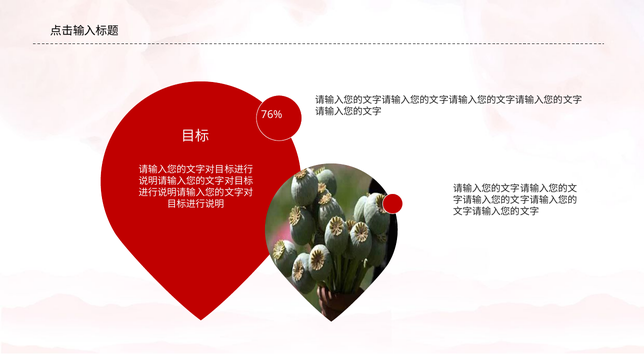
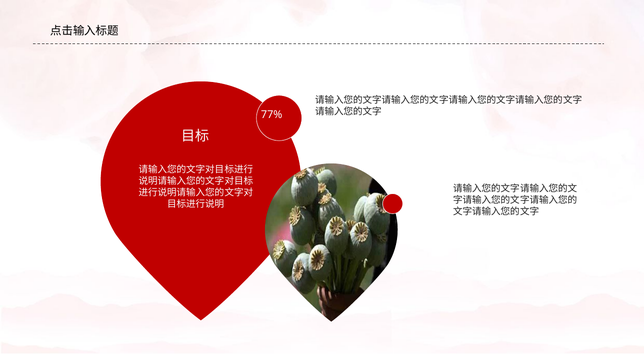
76%: 76% -> 77%
